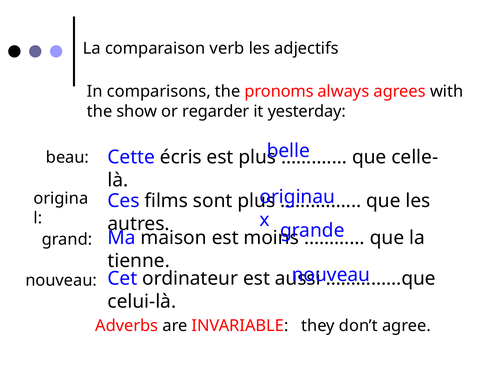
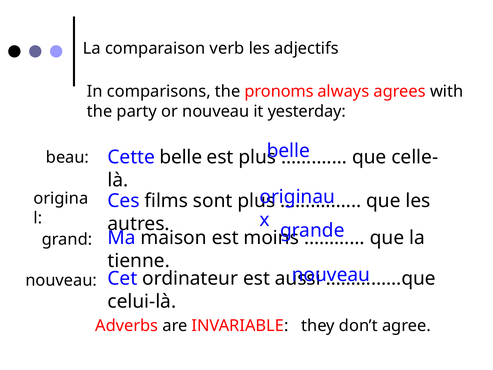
show: show -> party
or regarder: regarder -> nouveau
Cette écris: écris -> belle
